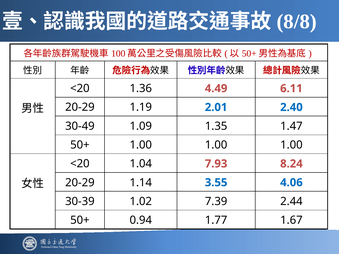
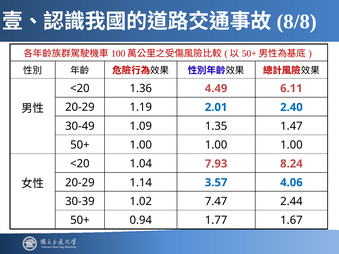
3.55: 3.55 -> 3.57
7.39: 7.39 -> 7.47
